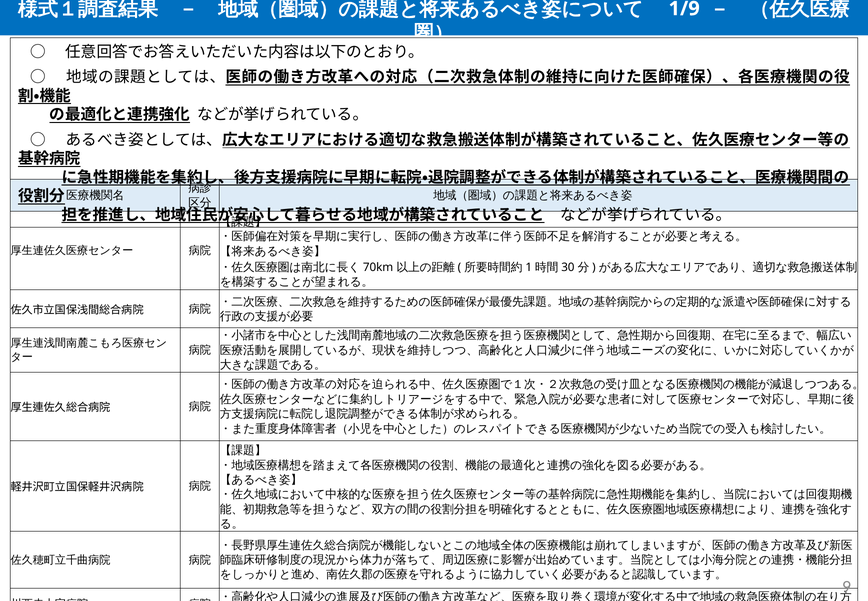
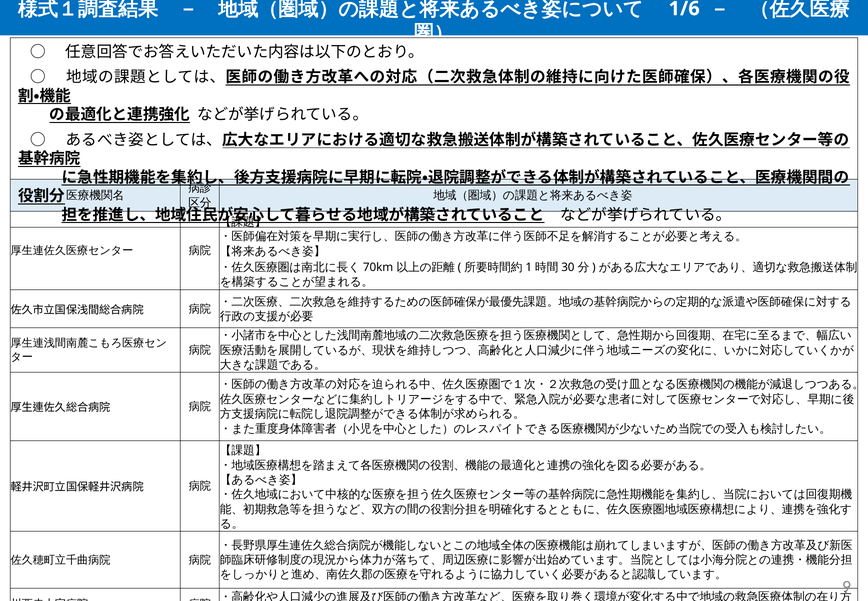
1/9: 1/9 -> 1/6
